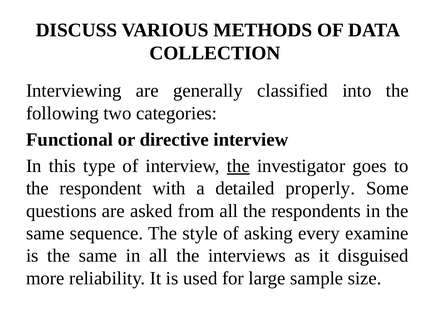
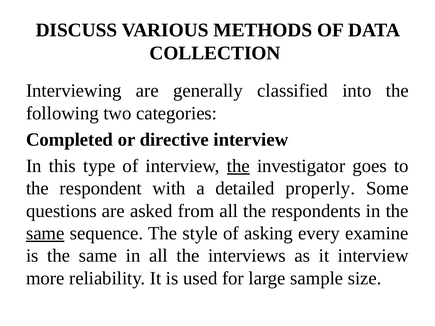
Functional: Functional -> Completed
same at (45, 234) underline: none -> present
it disguised: disguised -> interview
